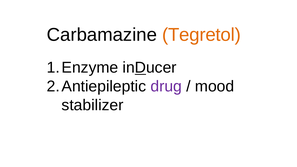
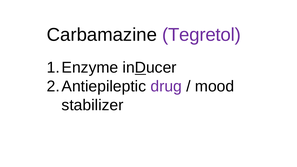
Tegretol colour: orange -> purple
